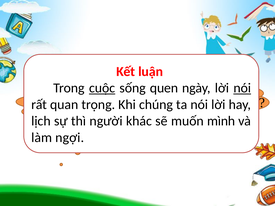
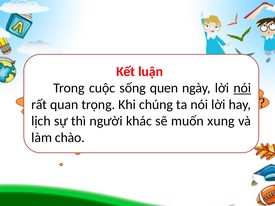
cuộc underline: present -> none
mình: mình -> xung
ngợi: ngợi -> chào
